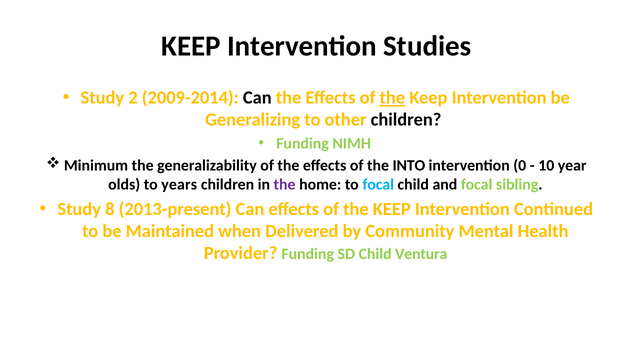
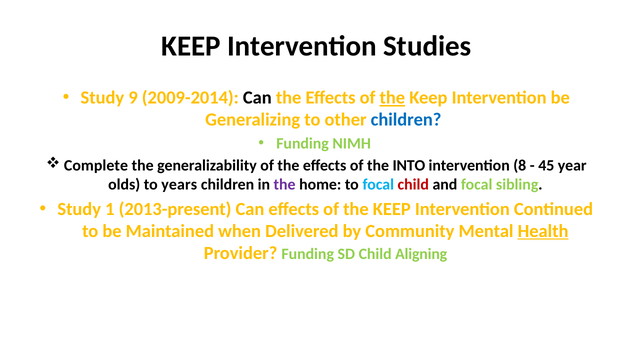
2: 2 -> 9
children at (406, 120) colour: black -> blue
Minimum: Minimum -> Complete
0: 0 -> 8
10: 10 -> 45
child at (413, 185) colour: black -> red
8: 8 -> 1
Health underline: none -> present
Ventura: Ventura -> Aligning
